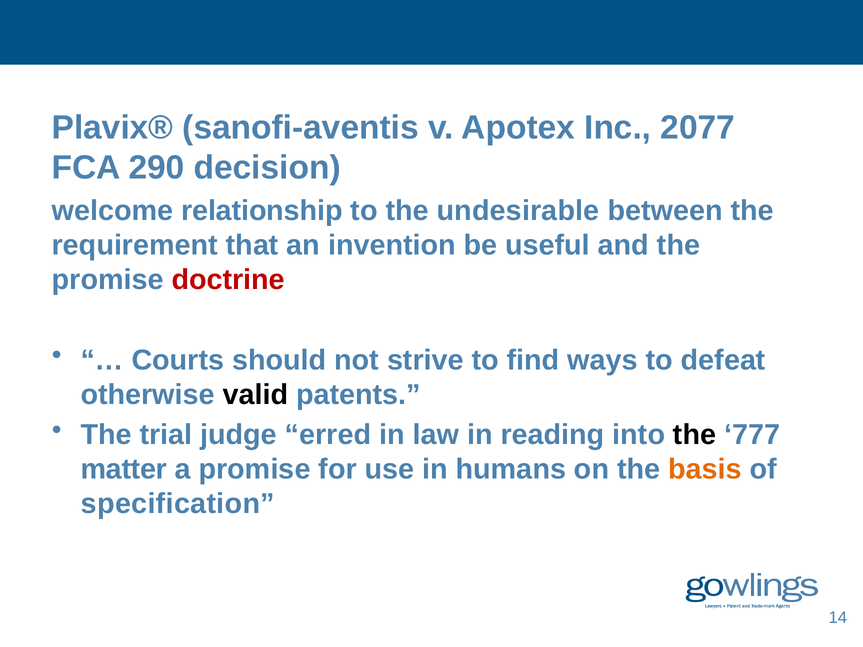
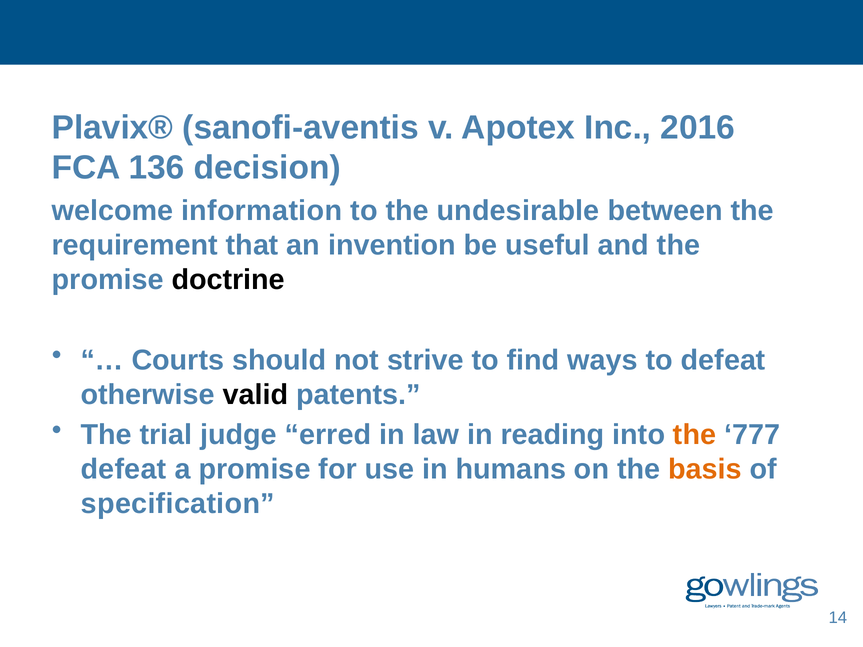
2077: 2077 -> 2016
290: 290 -> 136
relationship: relationship -> information
doctrine colour: red -> black
the at (695, 435) colour: black -> orange
matter at (124, 469): matter -> defeat
